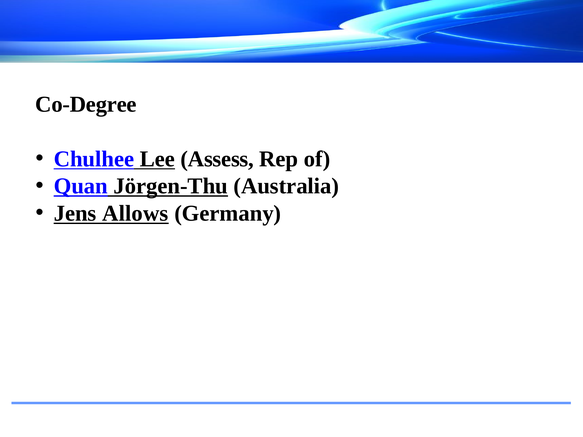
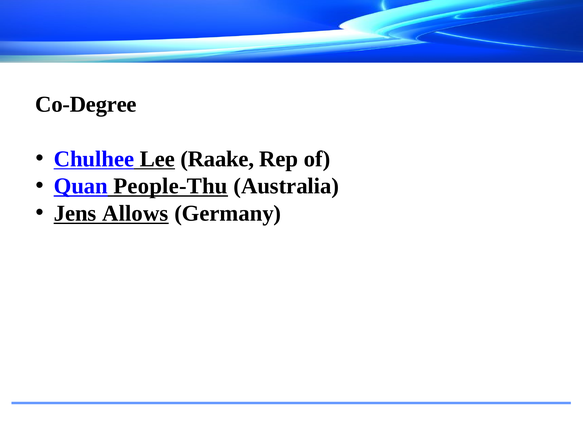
Assess: Assess -> Raake
Jörgen-Thu: Jörgen-Thu -> People-Thu
